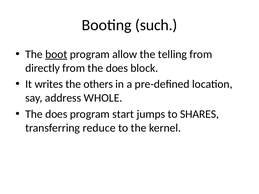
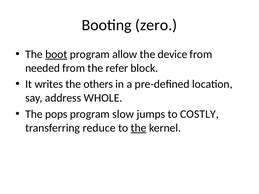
such: such -> zero
telling: telling -> device
directly: directly -> needed
from the does: does -> refer
does at (56, 114): does -> pops
start: start -> slow
SHARES: SHARES -> COSTLY
the at (139, 128) underline: none -> present
